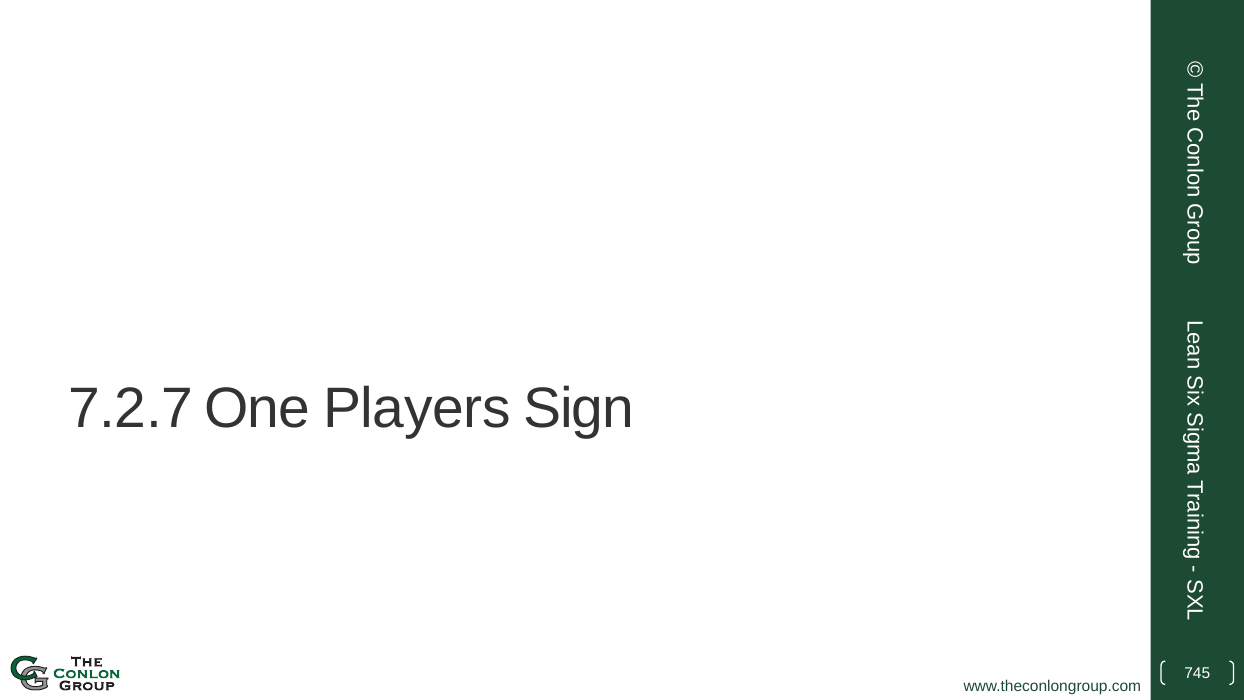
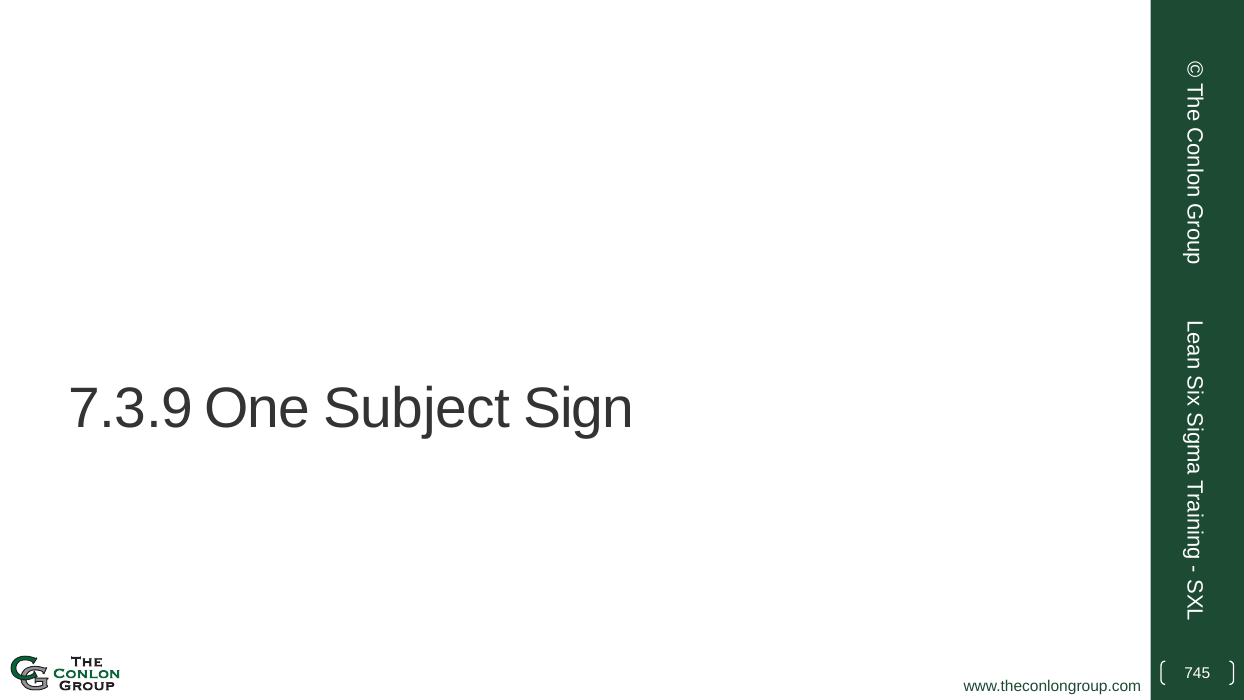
7.2.7: 7.2.7 -> 7.3.9
Players: Players -> Subject
